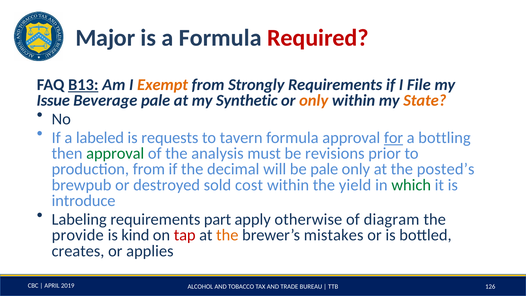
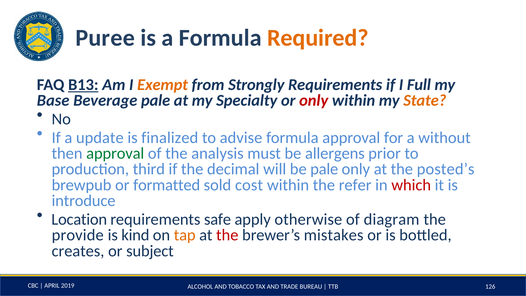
Major: Major -> Puree
Required colour: red -> orange
File: File -> Full
Issue: Issue -> Base
Synthetic: Synthetic -> Specialty
only at (314, 100) colour: orange -> red
labeled: labeled -> update
requests: requests -> finalized
tavern: tavern -> advise
for underline: present -> none
bottling: bottling -> without
revisions: revisions -> allergens
production from: from -> third
destroyed: destroyed -> formatted
yield: yield -> refer
which colour: green -> red
Labeling: Labeling -> Location
part: part -> safe
tap colour: red -> orange
the at (227, 235) colour: orange -> red
applies: applies -> subject
